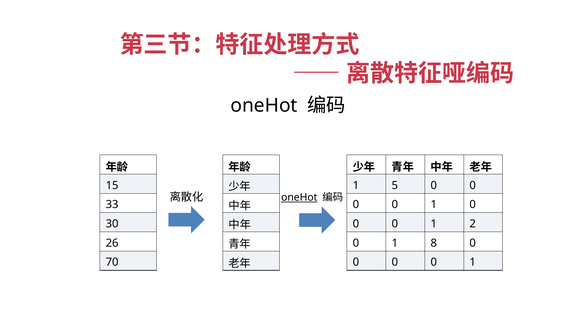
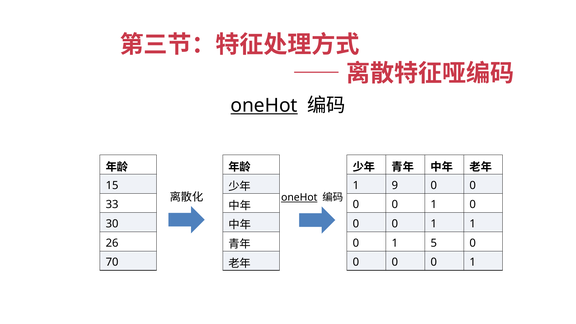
oneHot at (264, 106) underline: none -> present
5: 5 -> 9
1 2: 2 -> 1
8: 8 -> 5
